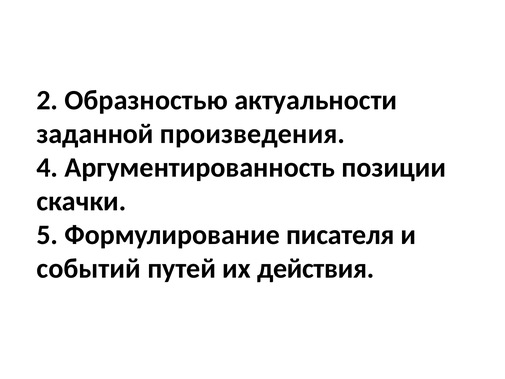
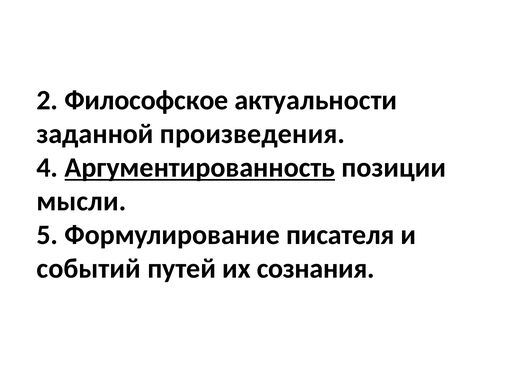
Образностью: Образностью -> Философское
Аргументированность underline: none -> present
скачки: скачки -> мысли
действия: действия -> сознания
